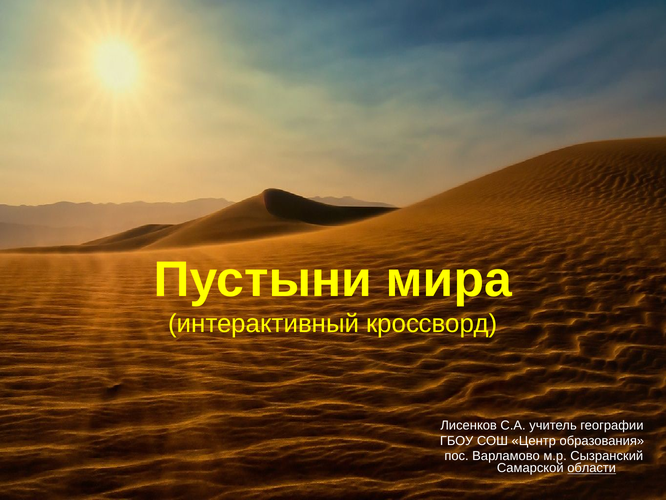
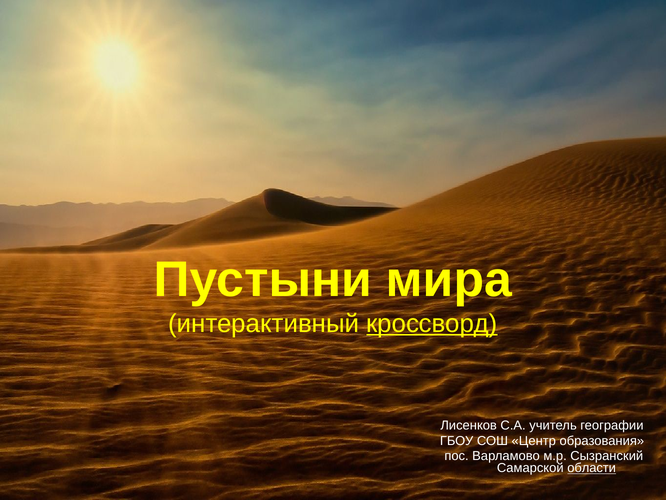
кроссворд underline: none -> present
